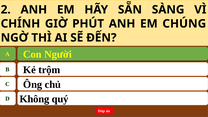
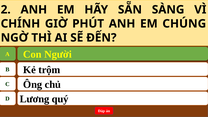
Không: Không -> Lương
